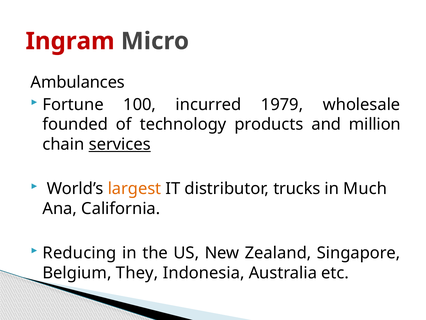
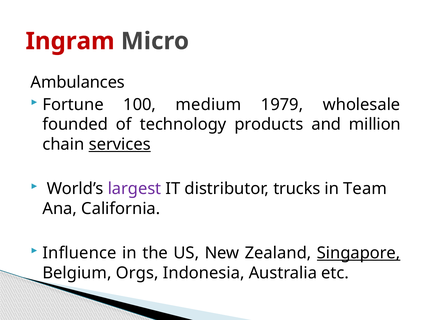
incurred: incurred -> medium
largest colour: orange -> purple
Much: Much -> Team
Reducing: Reducing -> Influence
Singapore underline: none -> present
They: They -> Orgs
